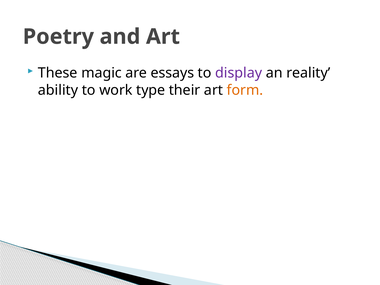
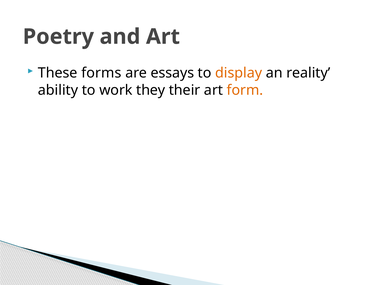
magic: magic -> forms
display colour: purple -> orange
type: type -> they
